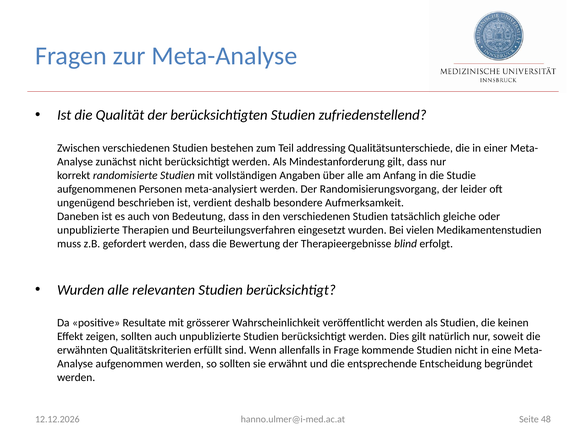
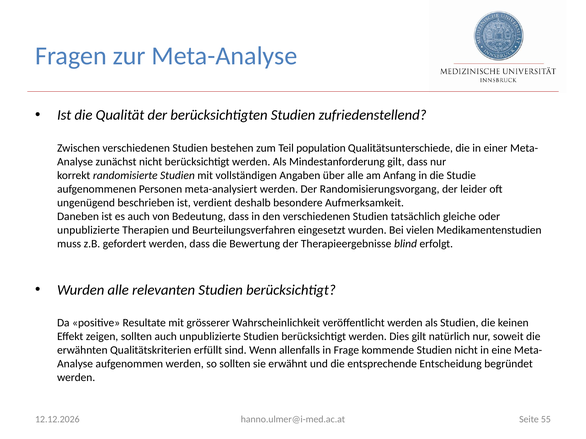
addressing: addressing -> population
48: 48 -> 55
